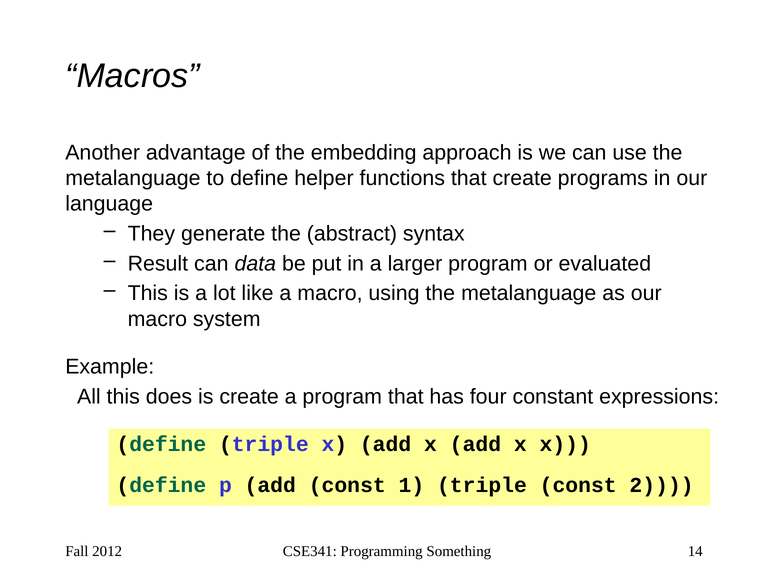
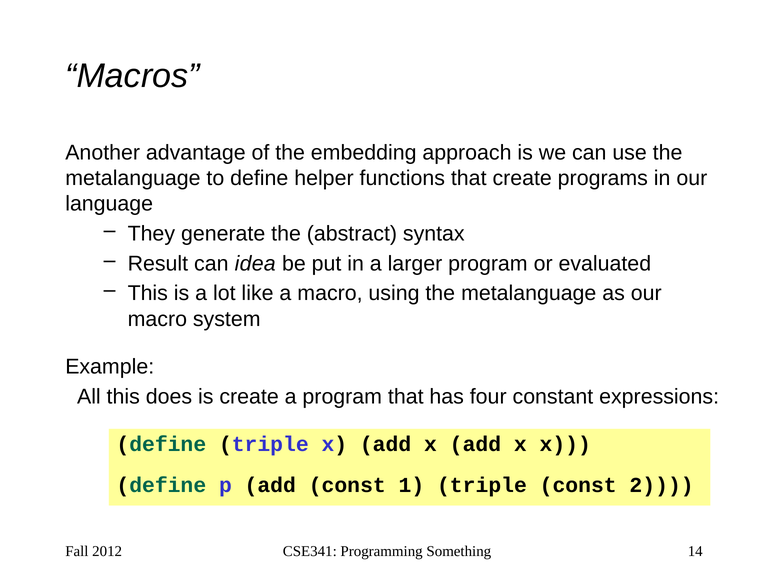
data: data -> idea
